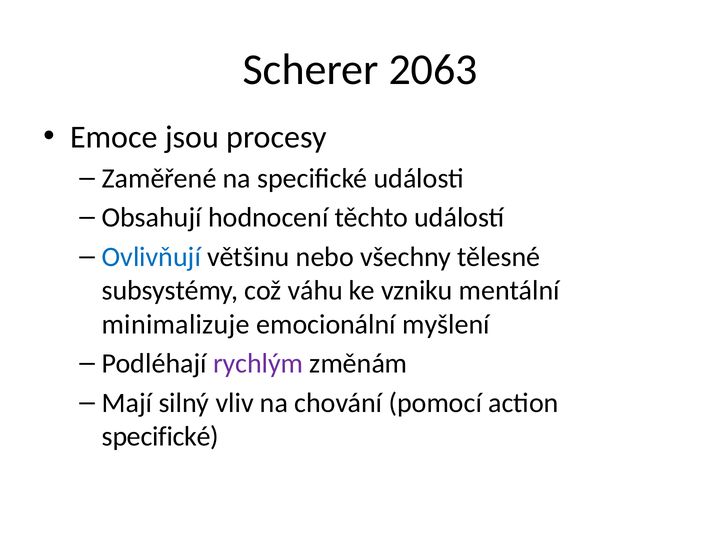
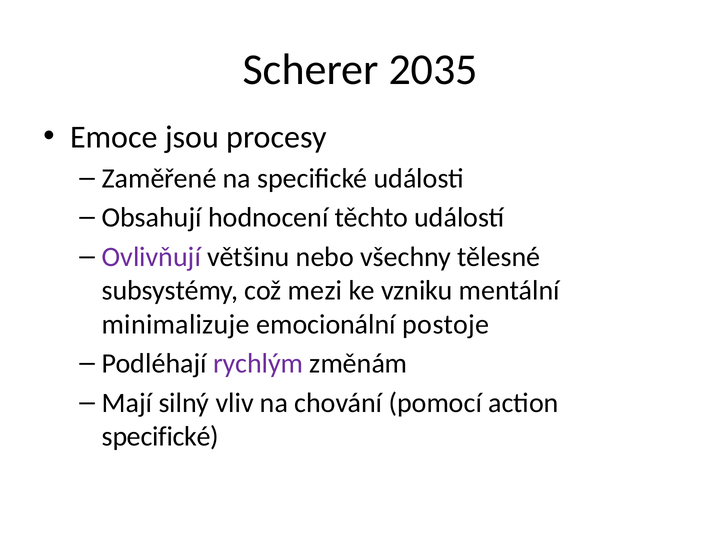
2063: 2063 -> 2035
Ovlivňují colour: blue -> purple
váhu: váhu -> mezi
myšlení: myšlení -> postoje
